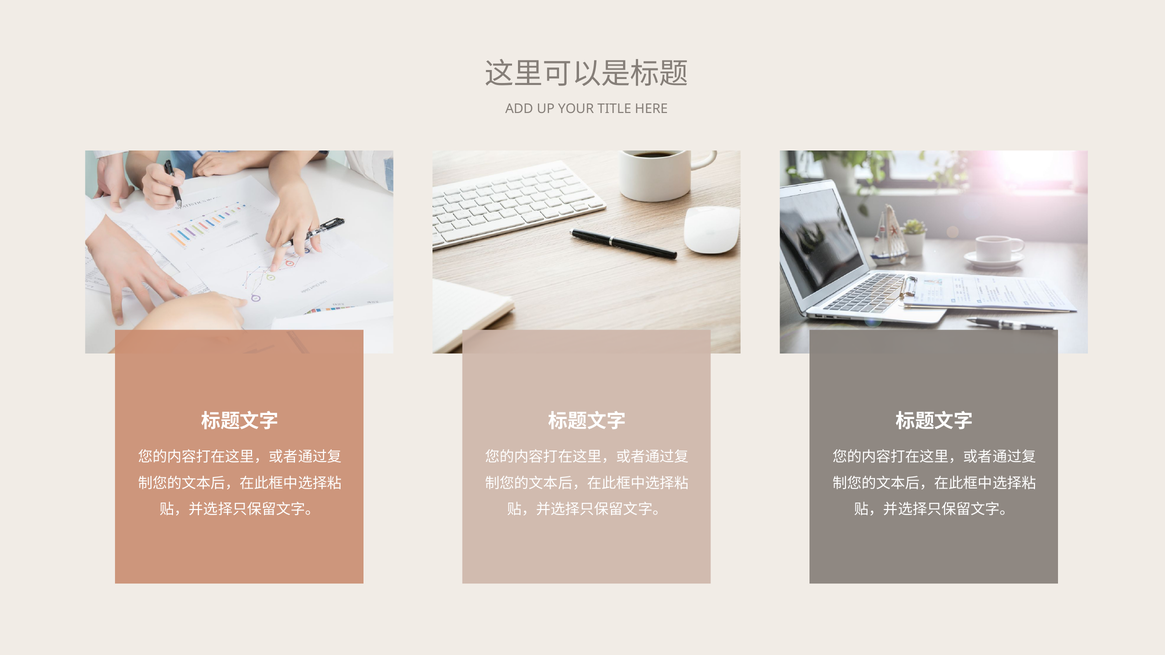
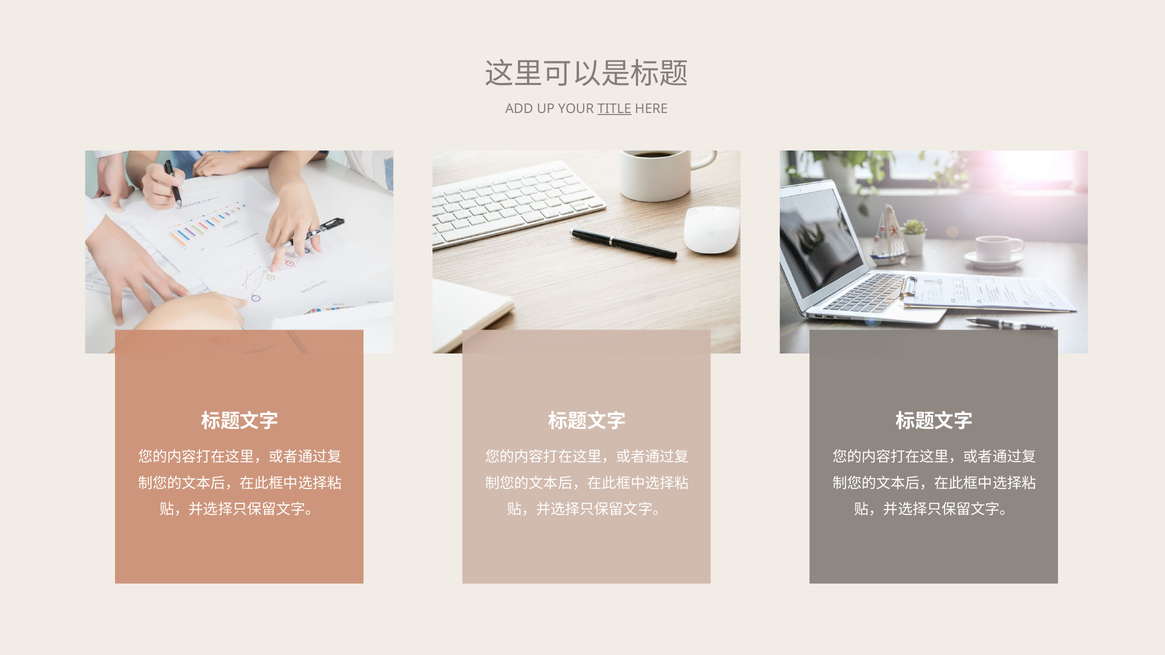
TITLE underline: none -> present
